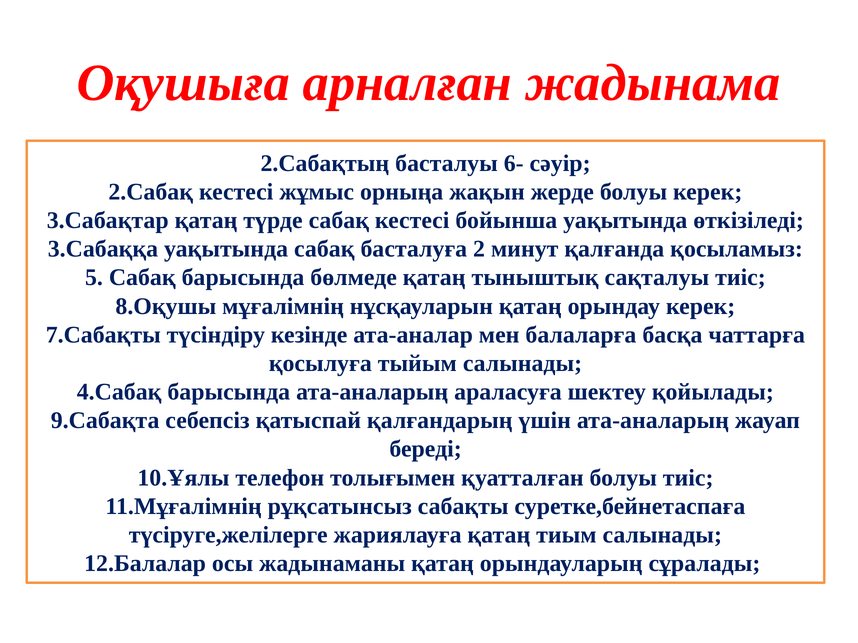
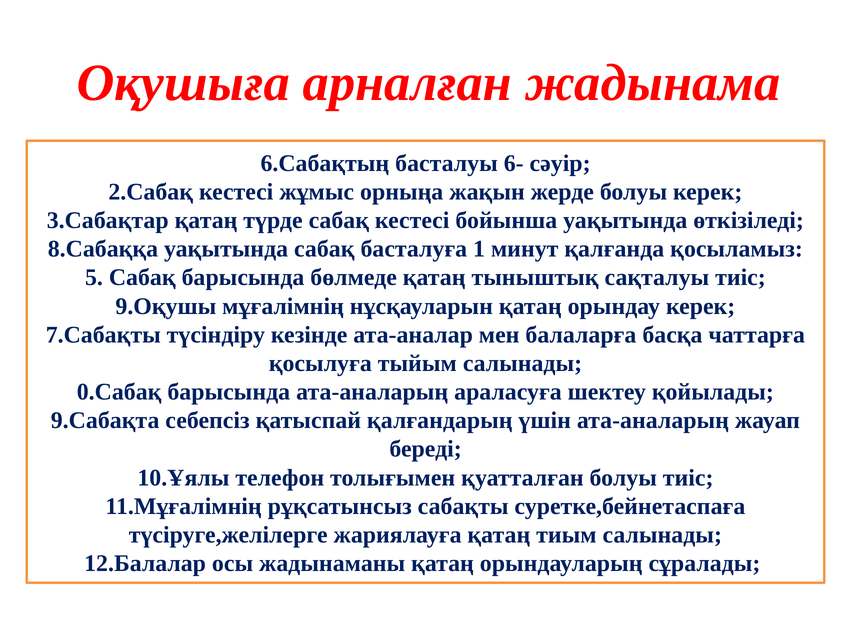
2.Сабақтың: 2.Сабақтың -> 6.Сабақтың
3.Сабаққа: 3.Сабаққа -> 8.Сабаққа
2: 2 -> 1
8.Оқушы: 8.Оқушы -> 9.Оқушы
4.Сабақ: 4.Сабақ -> 0.Сабақ
